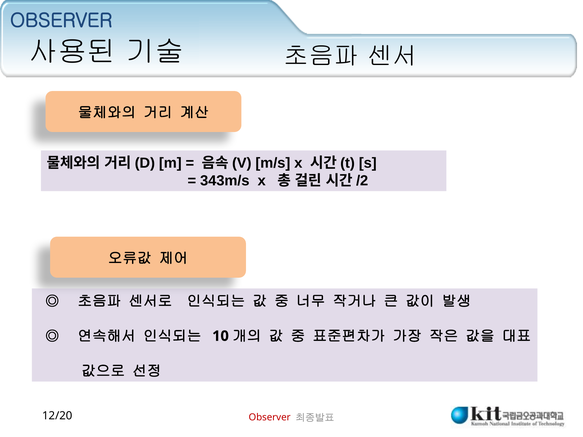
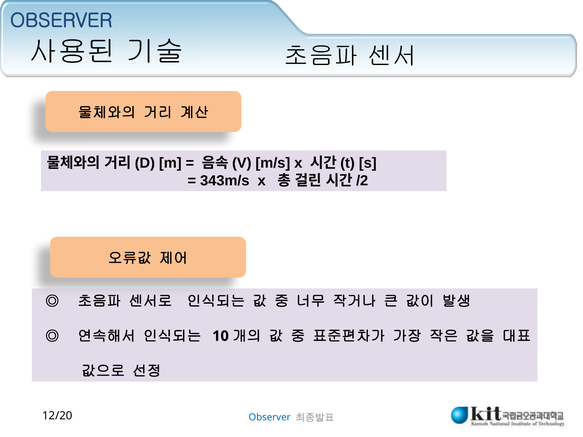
Observer at (270, 418) colour: red -> blue
